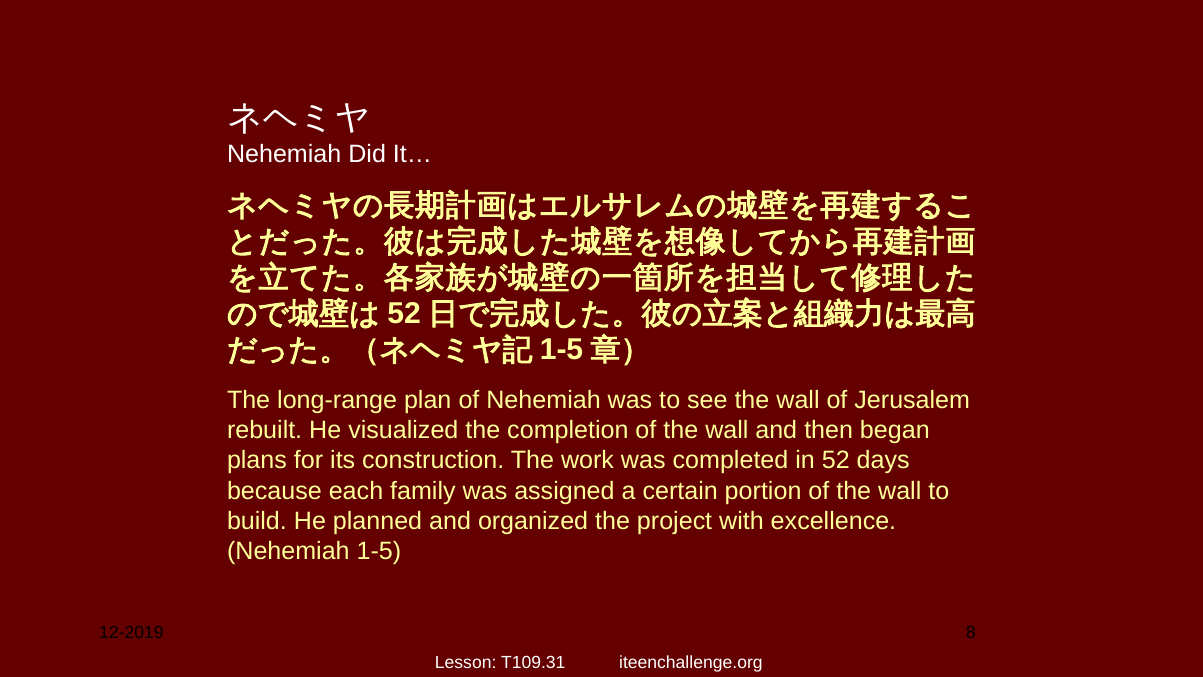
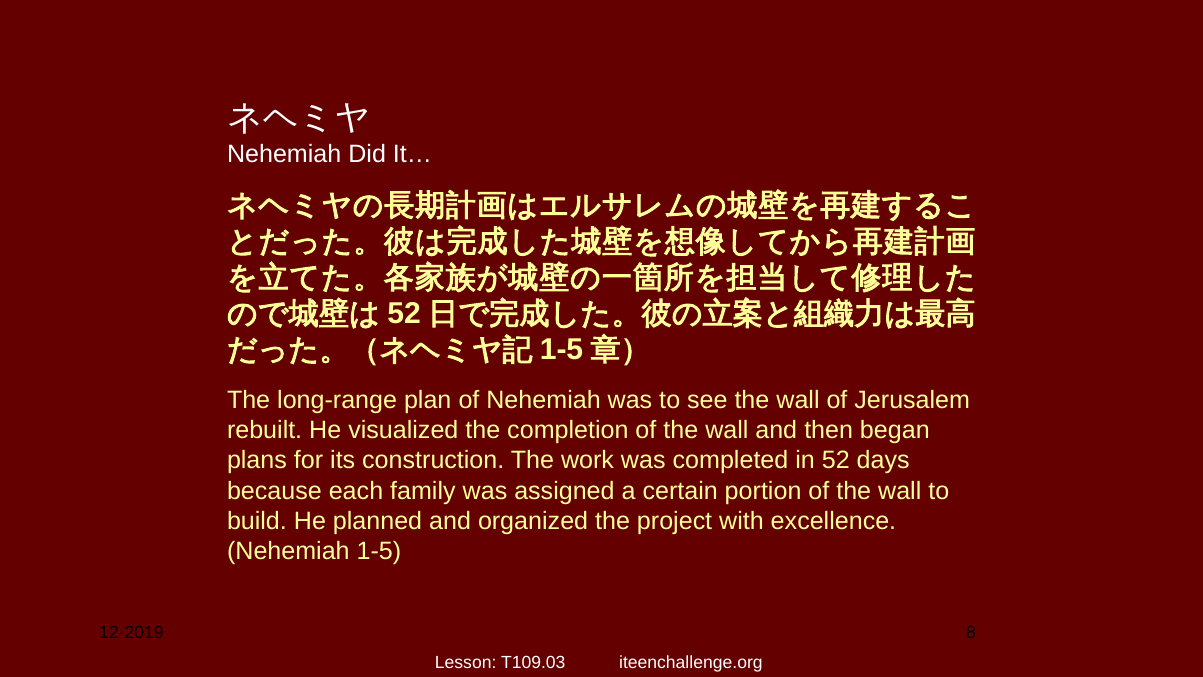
T109.31: T109.31 -> T109.03
